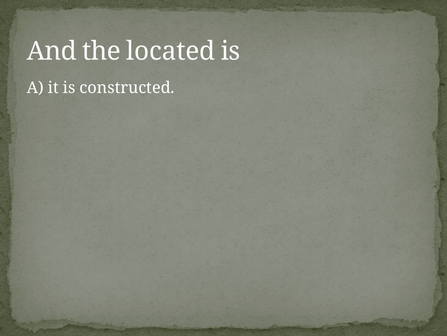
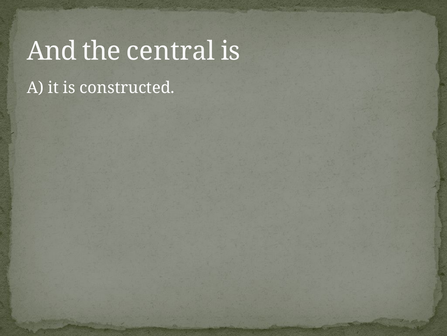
located: located -> central
